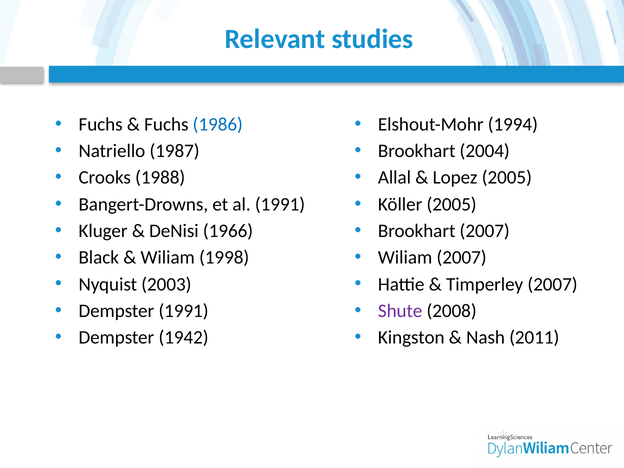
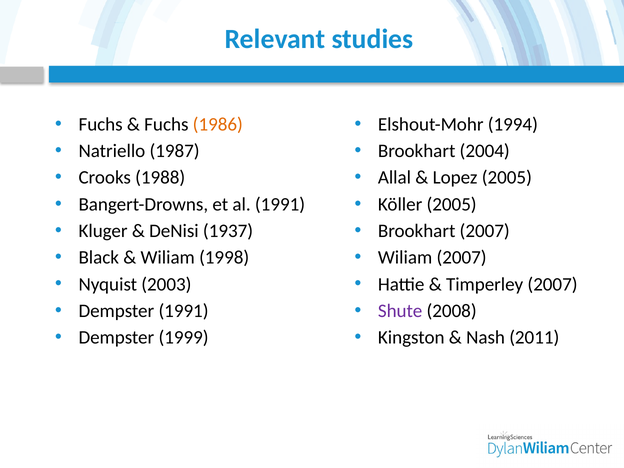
1986 colour: blue -> orange
1966: 1966 -> 1937
1942: 1942 -> 1999
